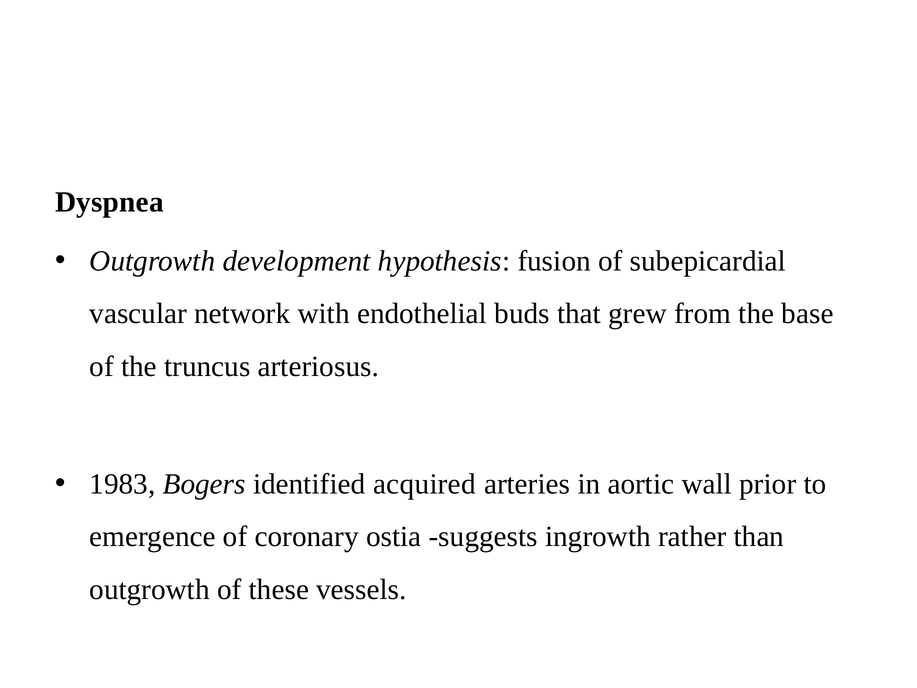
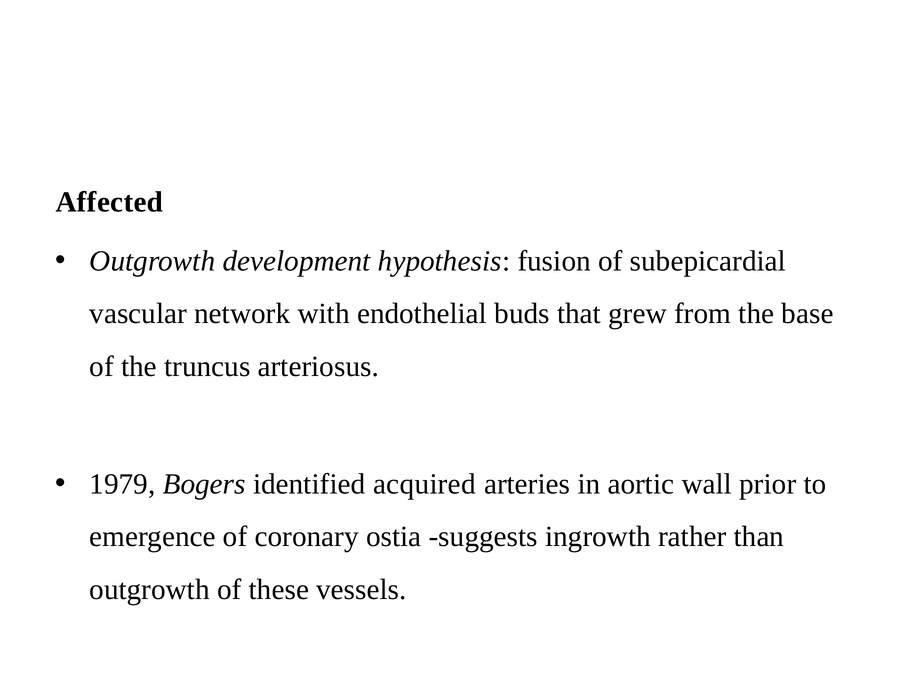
Dyspnea: Dyspnea -> Affected
1983: 1983 -> 1979
